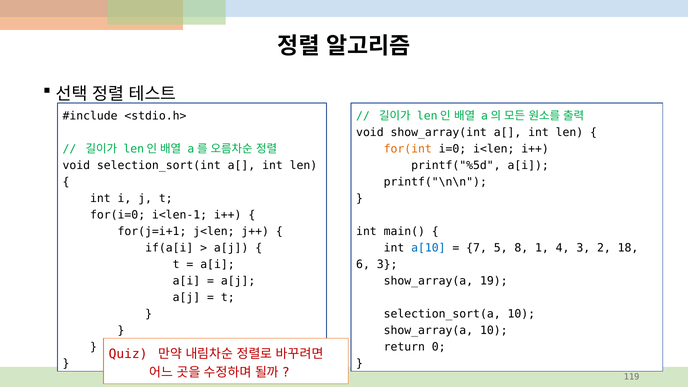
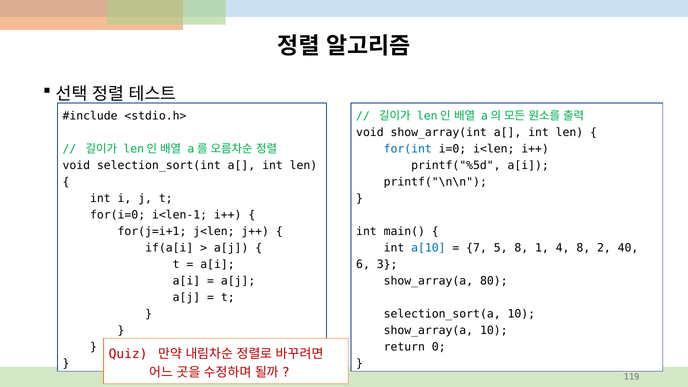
for(int colour: orange -> blue
4 3: 3 -> 8
18: 18 -> 40
19: 19 -> 80
